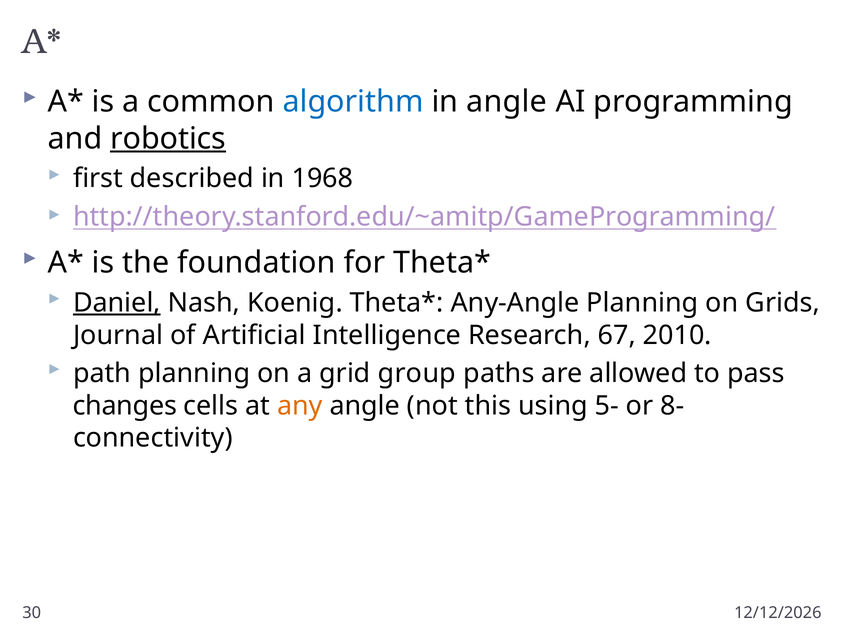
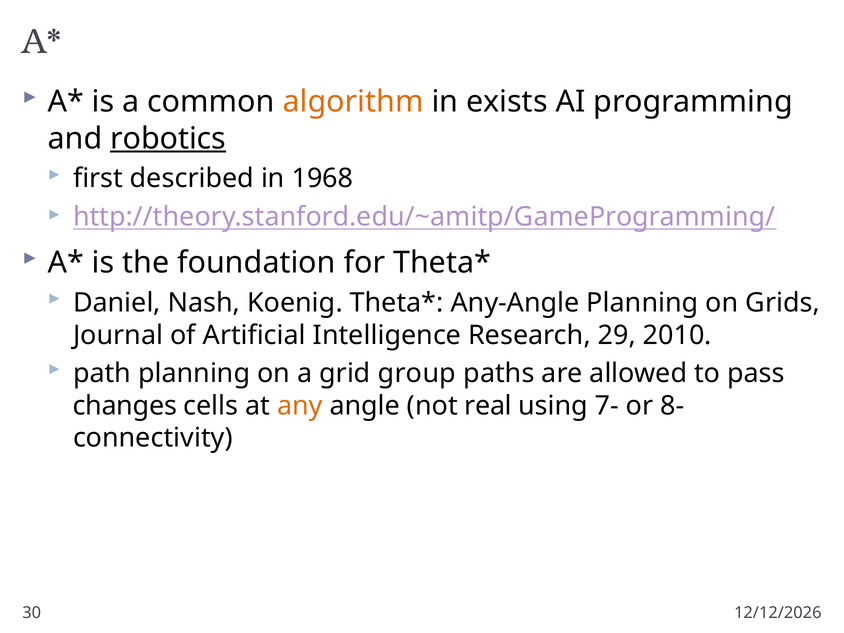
algorithm colour: blue -> orange
in angle: angle -> exists
Daniel underline: present -> none
67: 67 -> 29
this: this -> real
5-: 5- -> 7-
